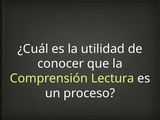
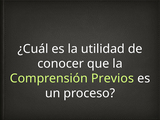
Lectura: Lectura -> Previos
